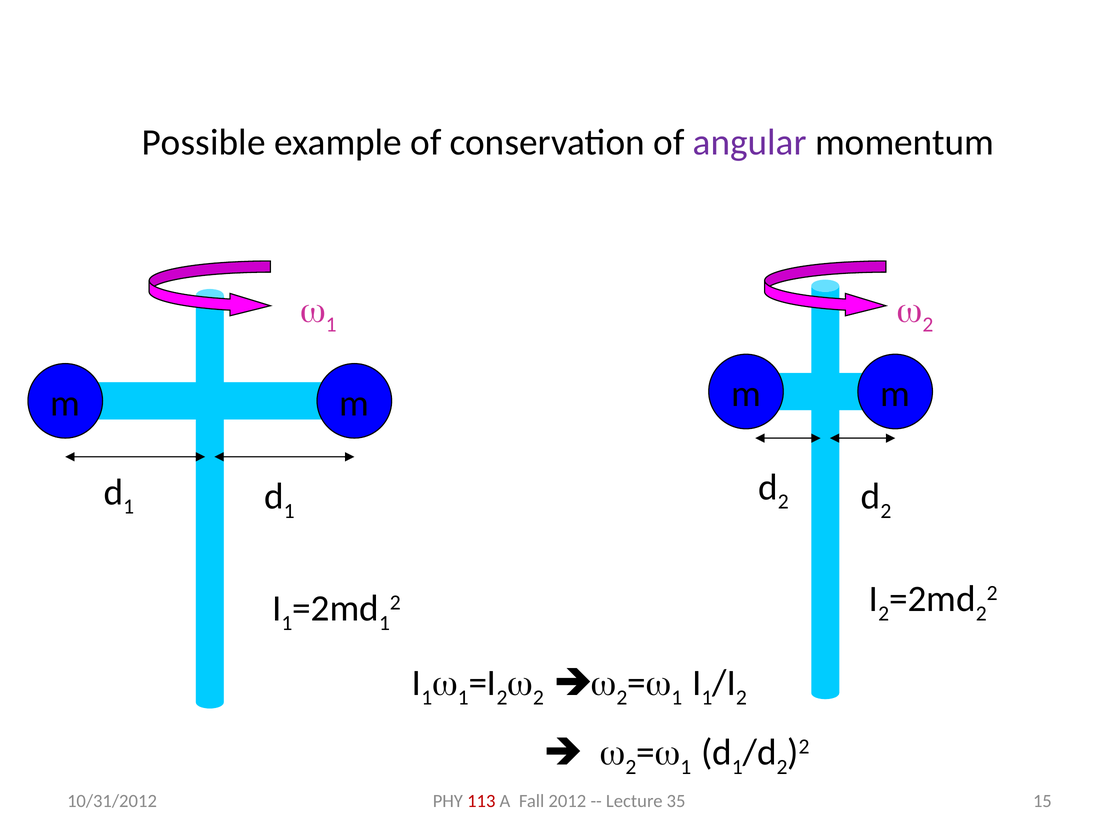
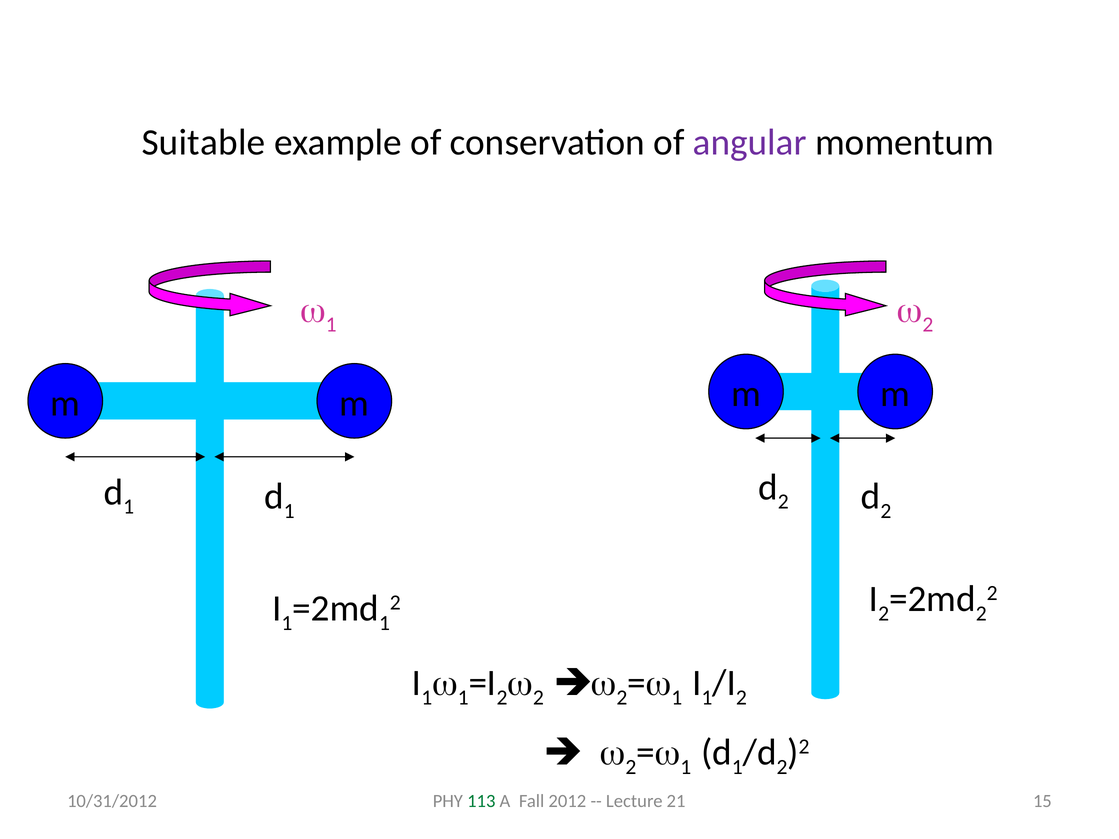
Possible: Possible -> Suitable
113 colour: red -> green
35: 35 -> 21
